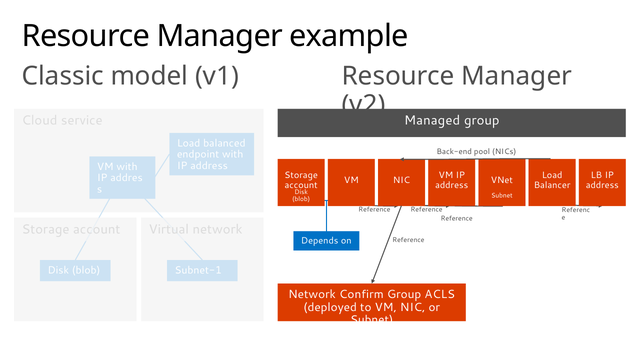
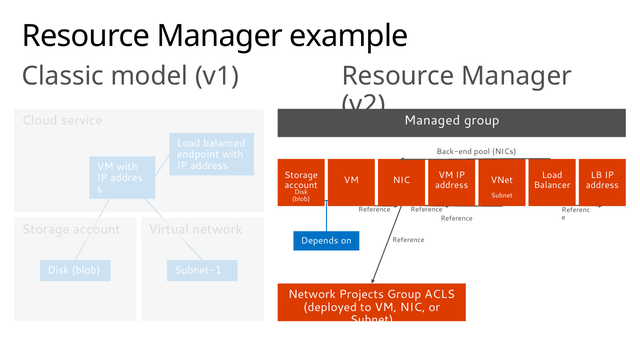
Confirm: Confirm -> Projects
